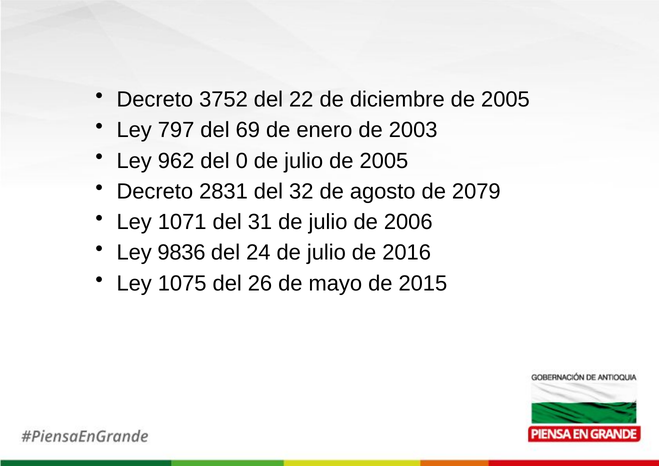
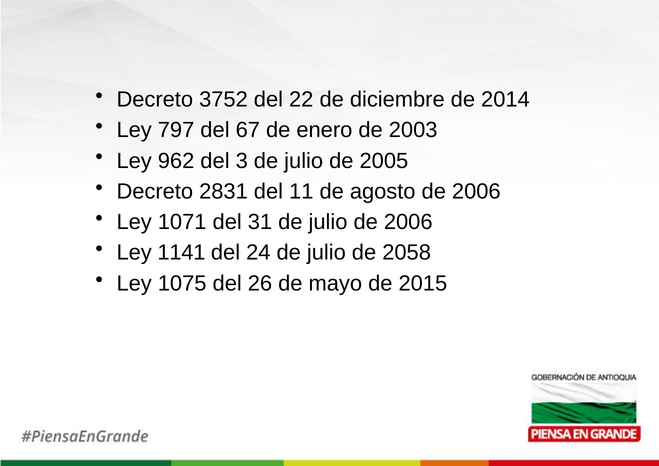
diciembre de 2005: 2005 -> 2014
69: 69 -> 67
0: 0 -> 3
32: 32 -> 11
agosto de 2079: 2079 -> 2006
9836: 9836 -> 1141
2016: 2016 -> 2058
